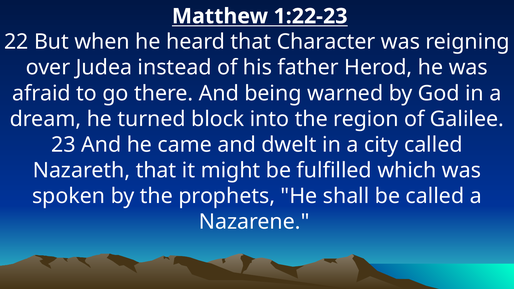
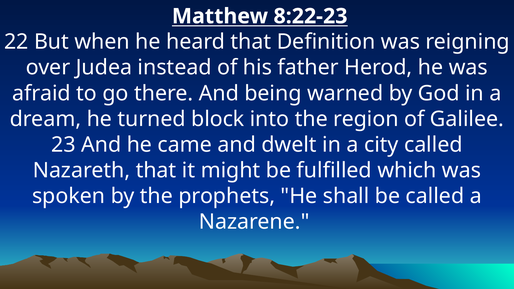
1:22-23: 1:22-23 -> 8:22-23
Character: Character -> Definition
